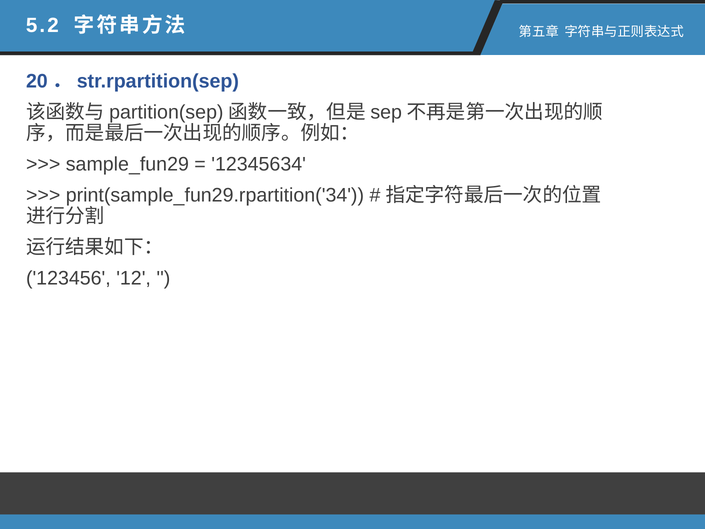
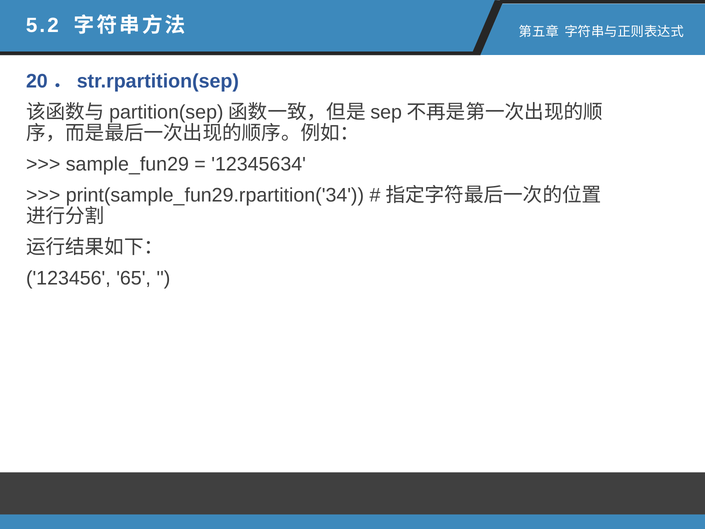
12: 12 -> 65
